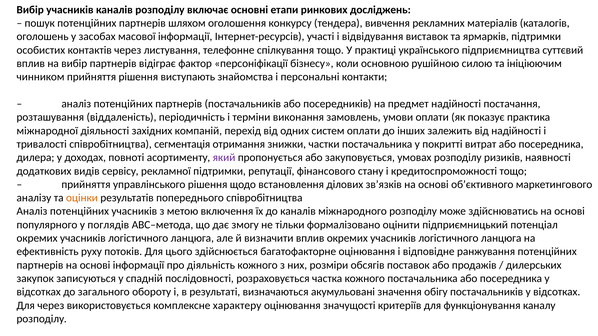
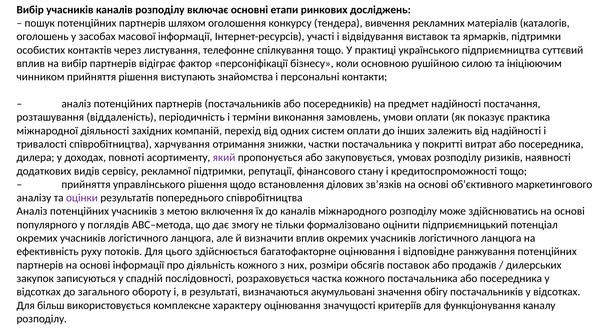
сегментація: сегментація -> харчування
оцінки colour: orange -> purple
Для через: через -> більш
